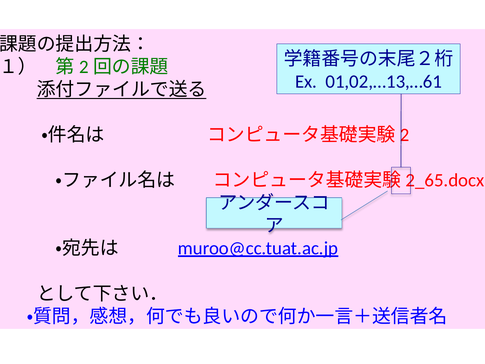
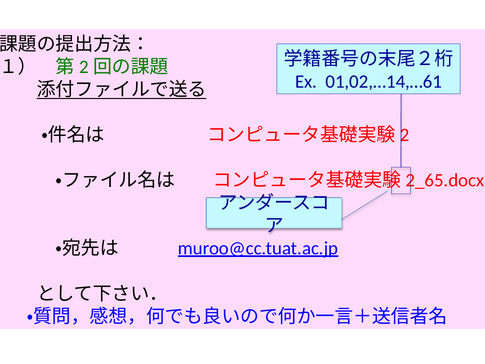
01,02,…13,…61: 01,02,…13,…61 -> 01,02,…14,…61
